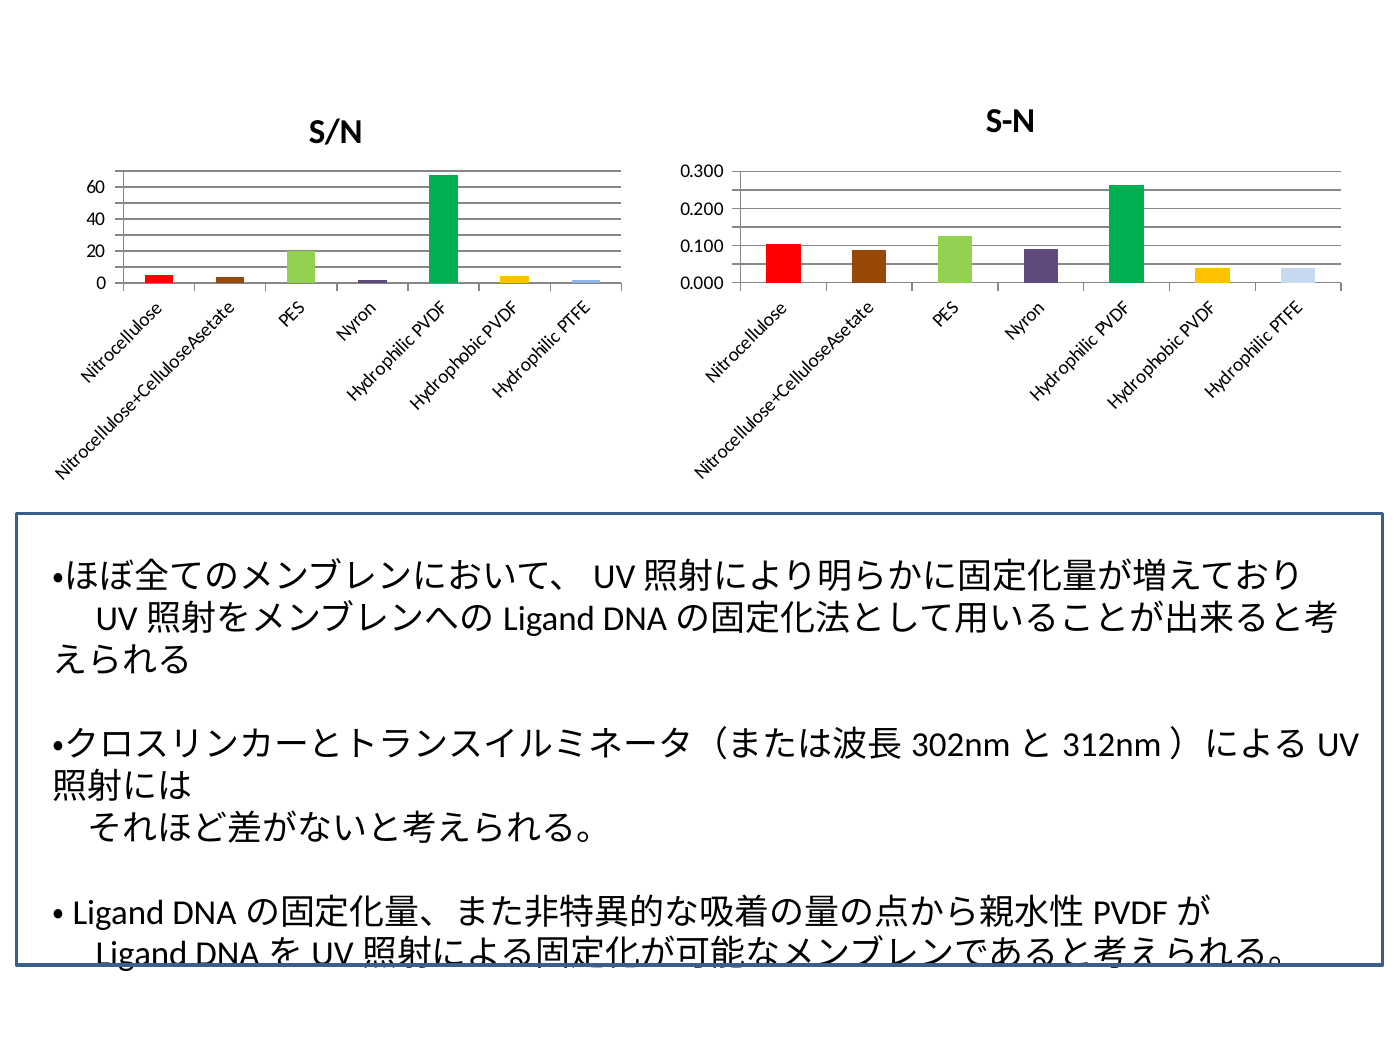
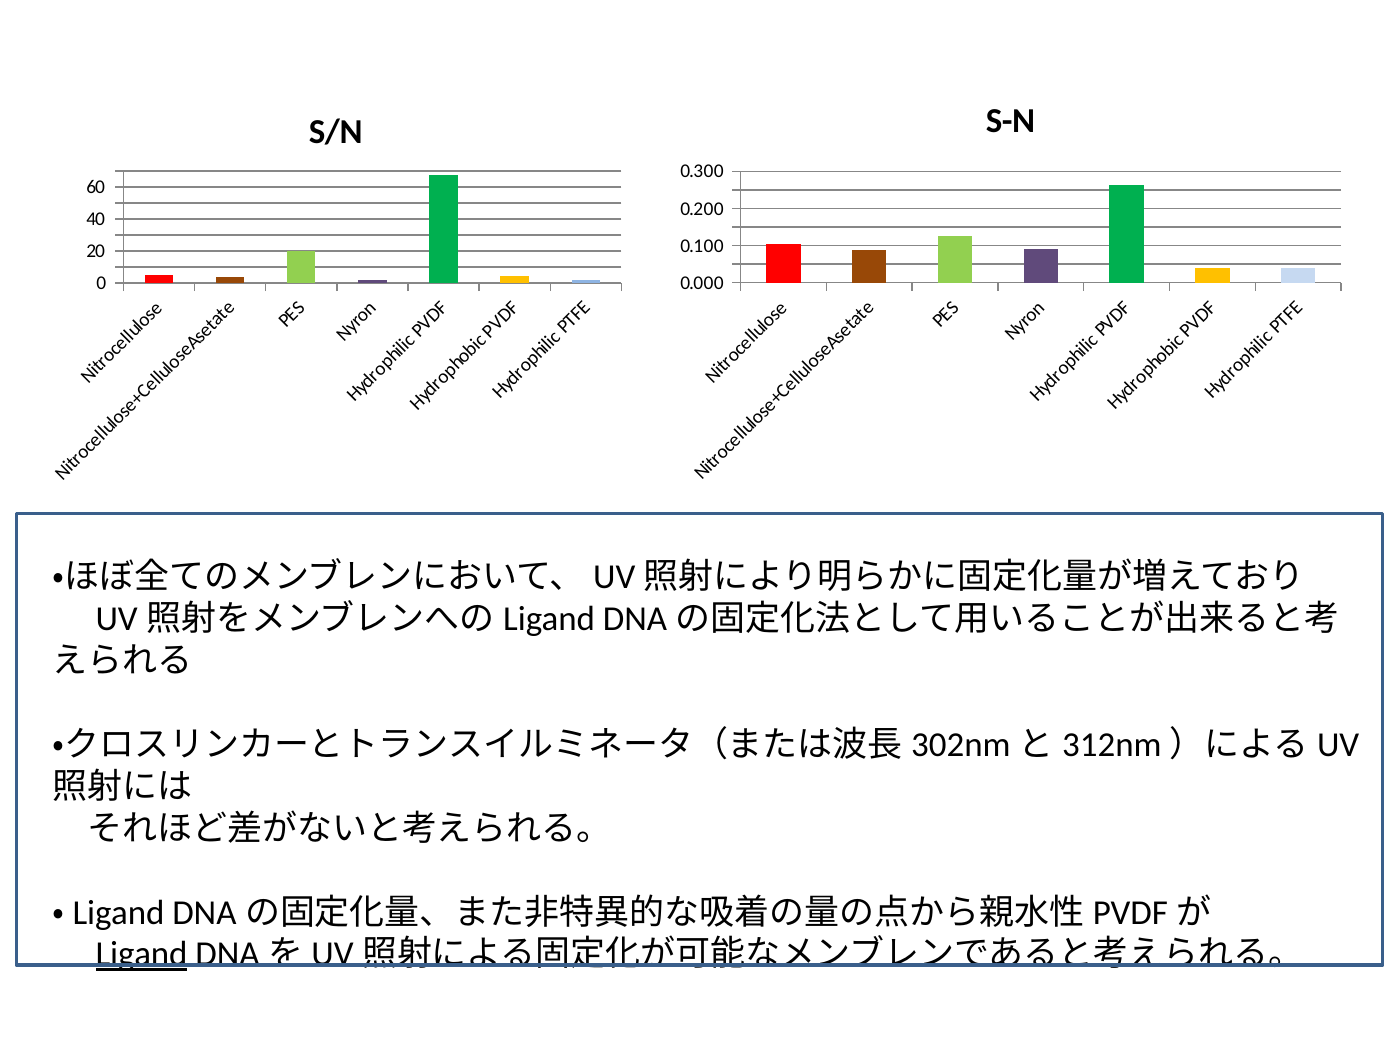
Ligand underline: none -> present
